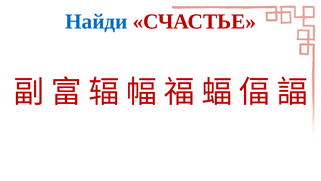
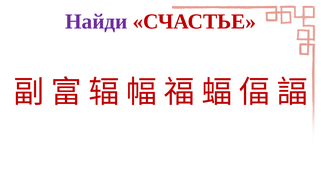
Найди colour: blue -> purple
